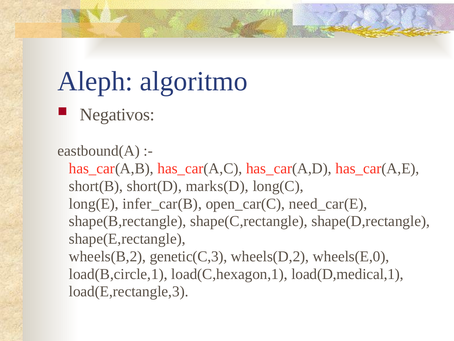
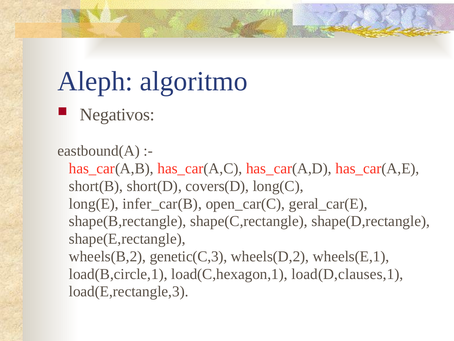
marks(D: marks(D -> covers(D
need_car(E: need_car(E -> geral_car(E
wheels(E,0: wheels(E,0 -> wheels(E,1
load(D,medical,1: load(D,medical,1 -> load(D,clauses,1
